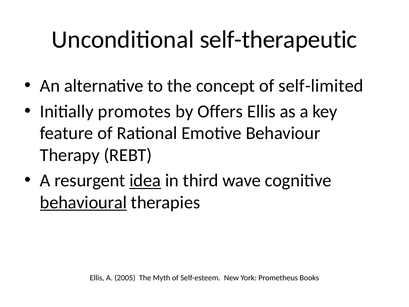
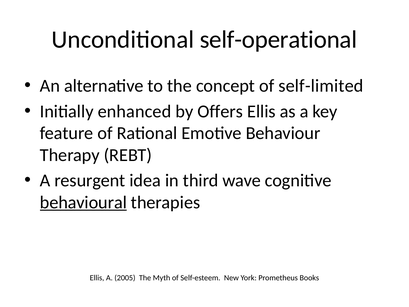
self-therapeutic: self-therapeutic -> self-operational
promotes: promotes -> enhanced
idea underline: present -> none
